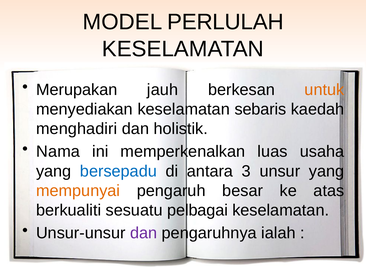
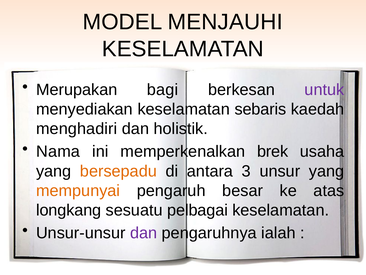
PERLULAH: PERLULAH -> MENJAUHI
jauh: jauh -> bagi
untuk colour: orange -> purple
luas: luas -> brek
bersepadu colour: blue -> orange
berkualiti: berkualiti -> longkang
